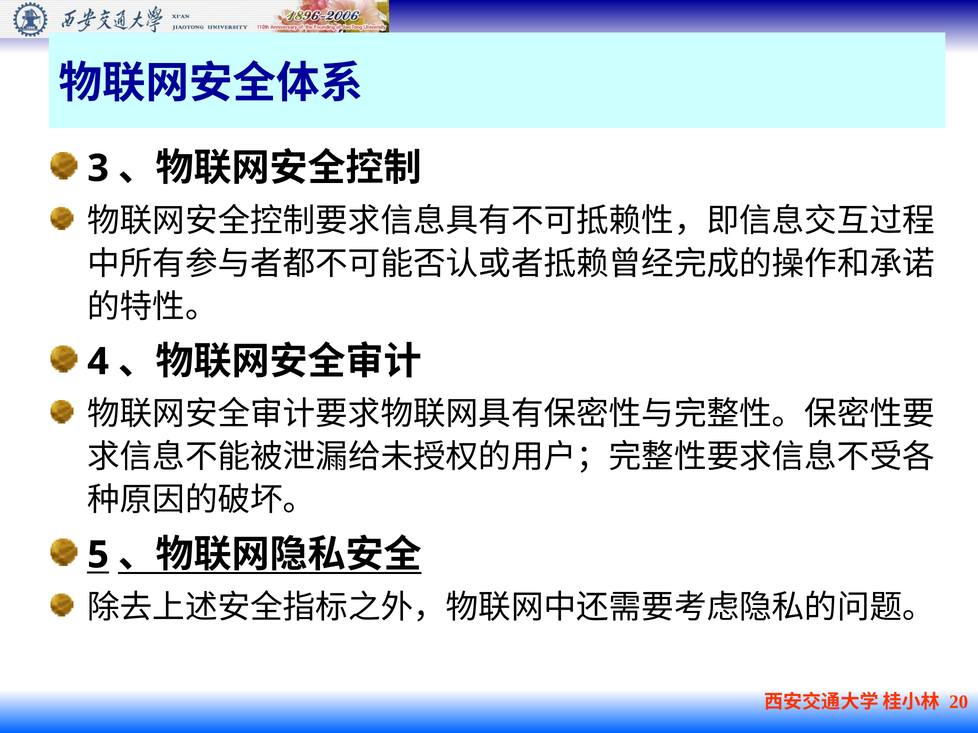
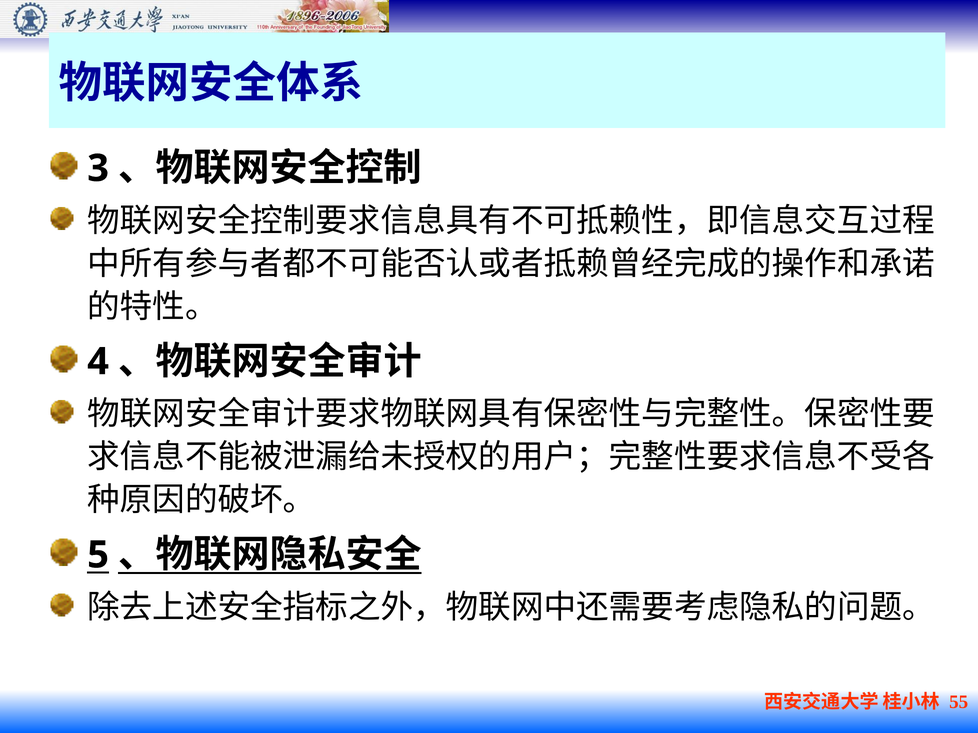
20: 20 -> 55
